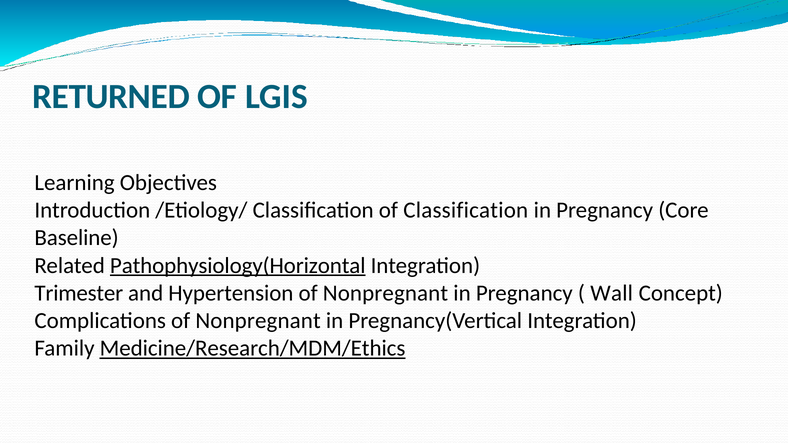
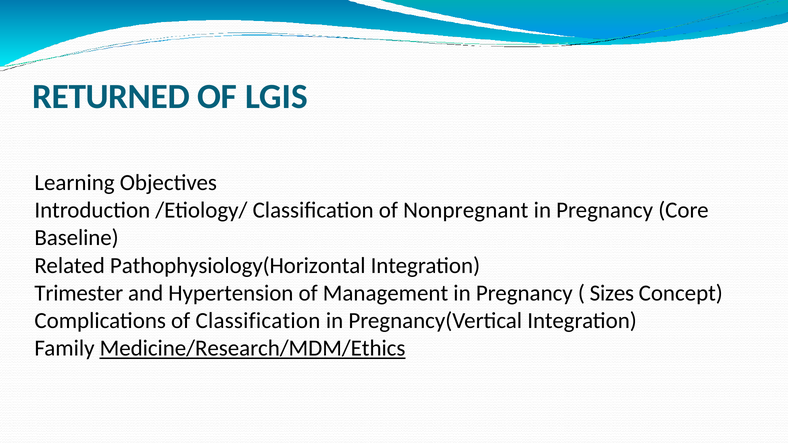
of Classification: Classification -> Nonpregnant
Pathophysiology(Horizontal underline: present -> none
Nonpregnant at (385, 293): Nonpregnant -> Management
Wall: Wall -> Sizes
Complications of Nonpregnant: Nonpregnant -> Classification
